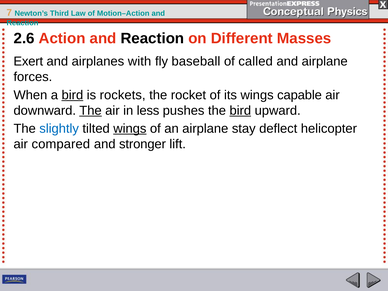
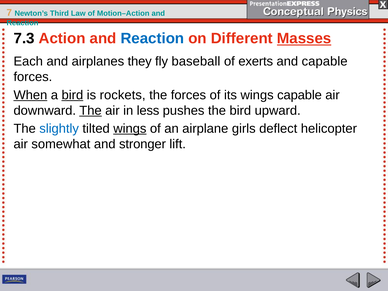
2.6: 2.6 -> 7.3
Reaction at (152, 39) colour: black -> blue
Masses underline: none -> present
Exert: Exert -> Each
with: with -> they
called: called -> exerts
and airplane: airplane -> capable
When underline: none -> present
the rocket: rocket -> forces
bird at (240, 111) underline: present -> none
stay: stay -> girls
compared: compared -> somewhat
